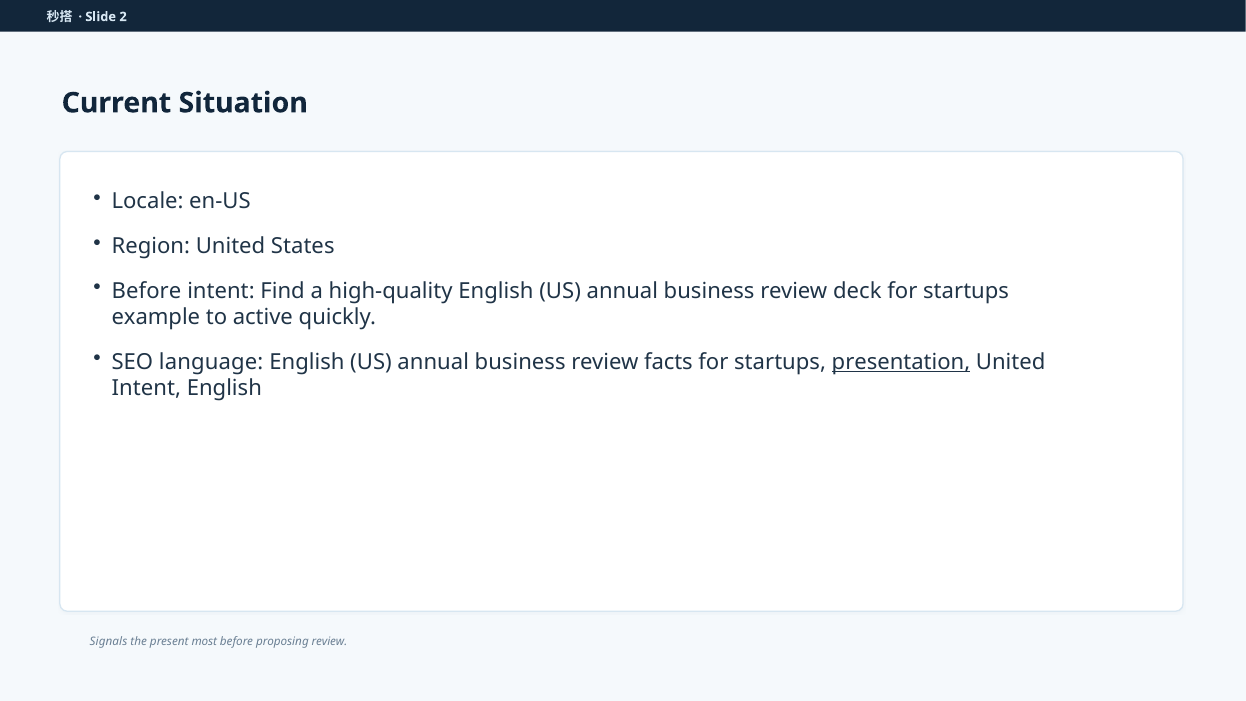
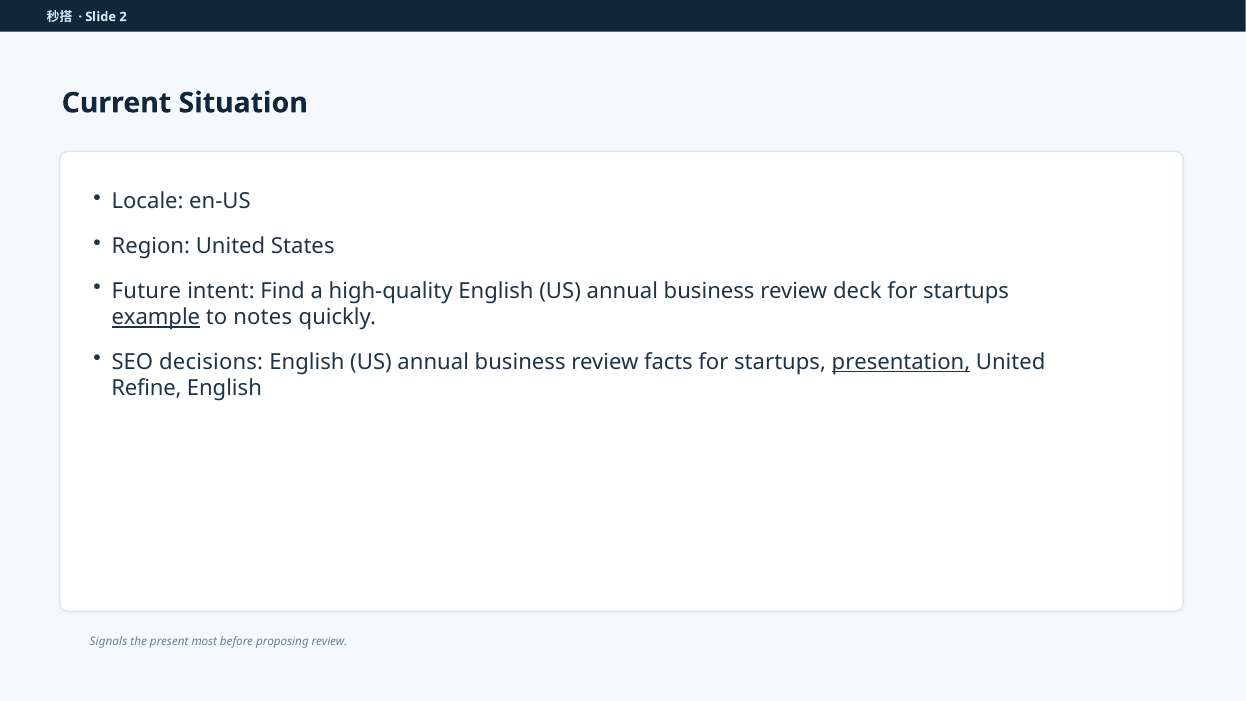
Before at (146, 291): Before -> Future
example underline: none -> present
active: active -> notes
language: language -> decisions
Intent at (146, 389): Intent -> Refine
